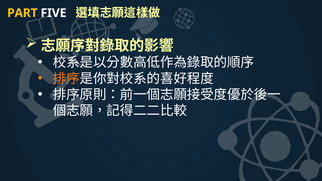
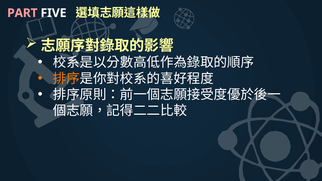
PART colour: yellow -> pink
